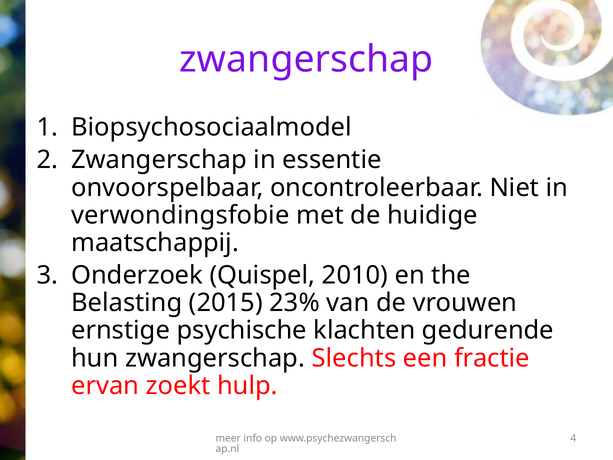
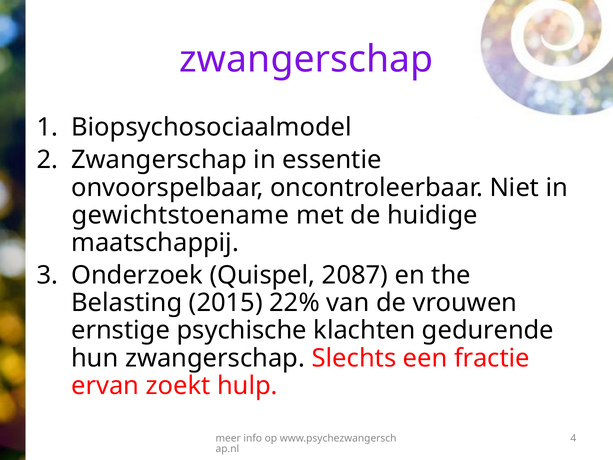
verwondingsfobie: verwondingsfobie -> gewichtstoename
2010: 2010 -> 2087
23%: 23% -> 22%
